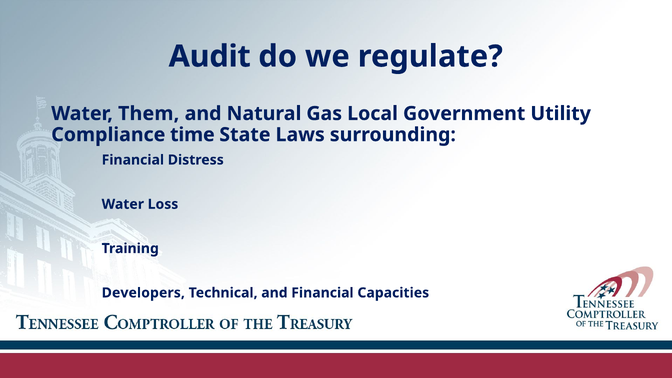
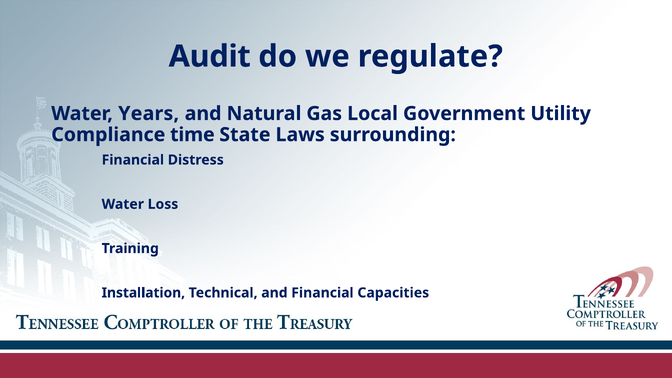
Them: Them -> Years
Developers: Developers -> Installation
